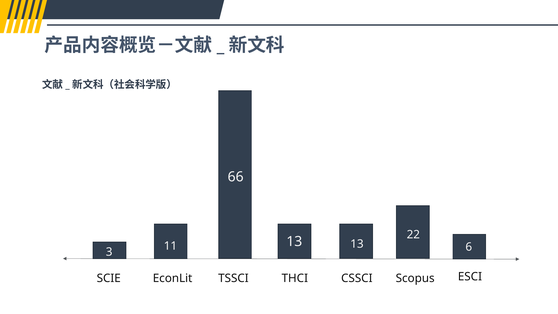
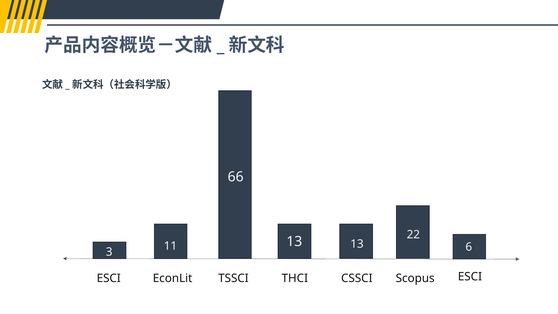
SCIE at (109, 278): SCIE -> ESCI
